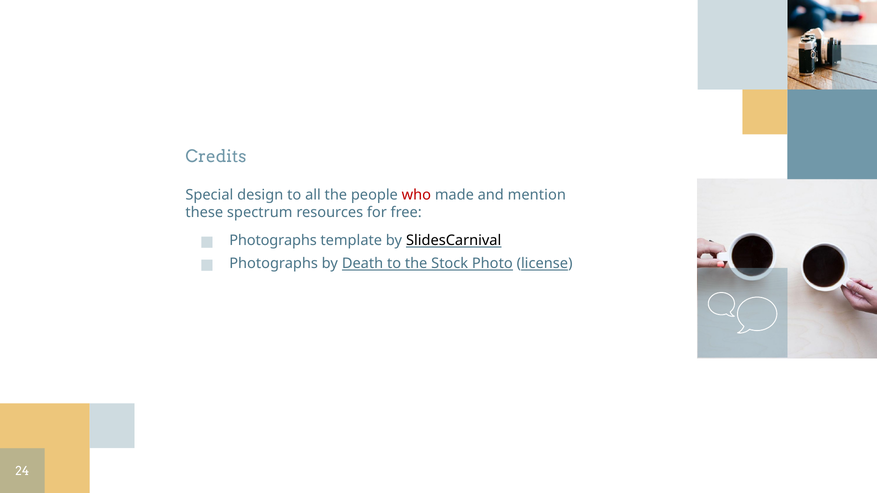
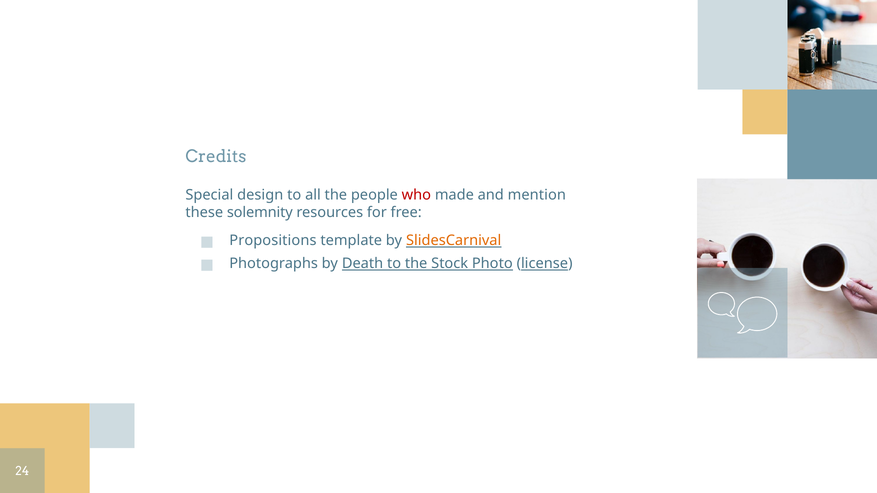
spectrum: spectrum -> solemnity
Photographs at (273, 241): Photographs -> Propositions
SlidesCarnival colour: black -> orange
